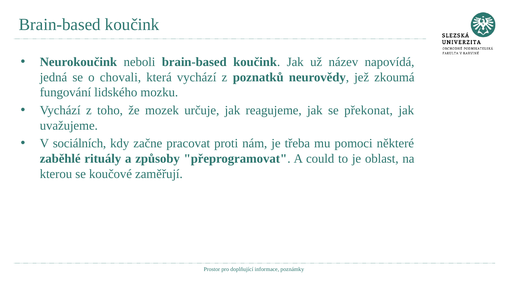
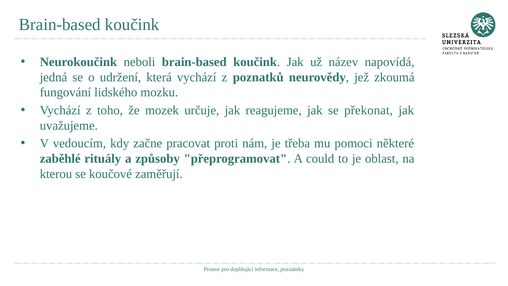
chovali: chovali -> udržení
sociálních: sociálních -> vedoucím
